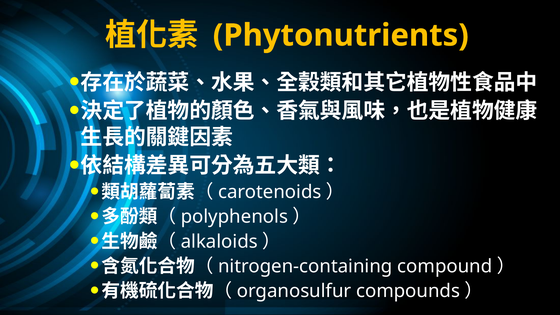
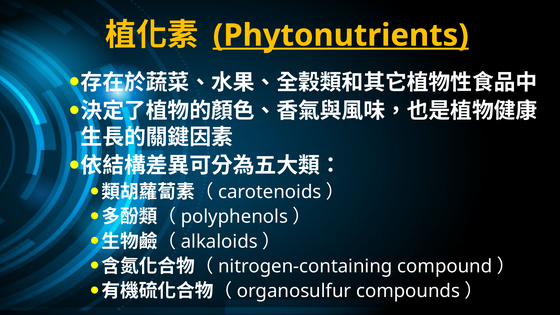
Phytonutrients underline: none -> present
